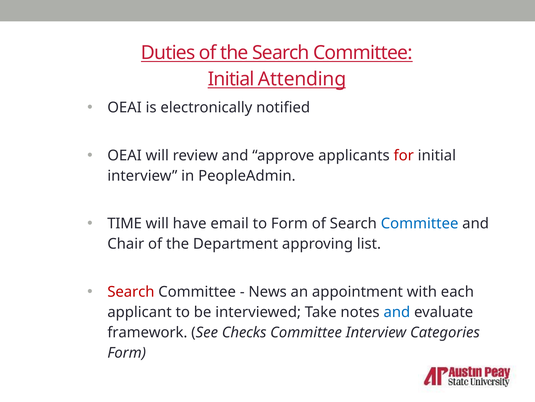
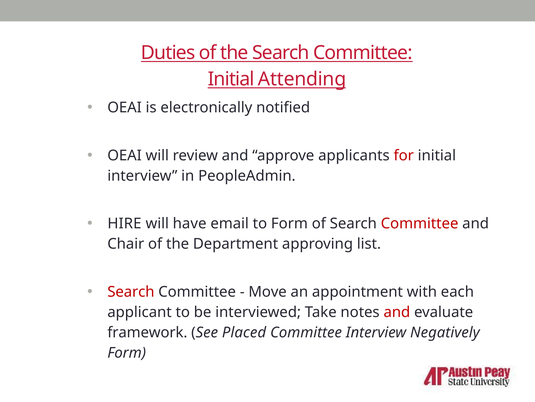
TIME: TIME -> HIRE
Committee at (420, 223) colour: blue -> red
News: News -> Move
and at (397, 312) colour: blue -> red
Checks: Checks -> Placed
Categories: Categories -> Negatively
